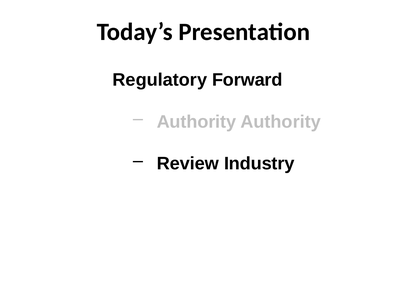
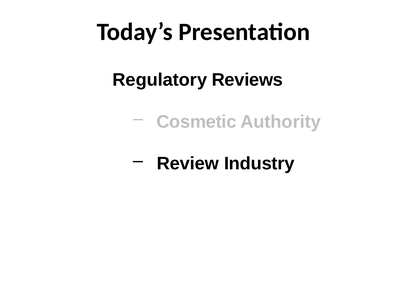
Forward: Forward -> Reviews
Authority at (196, 122): Authority -> Cosmetic
